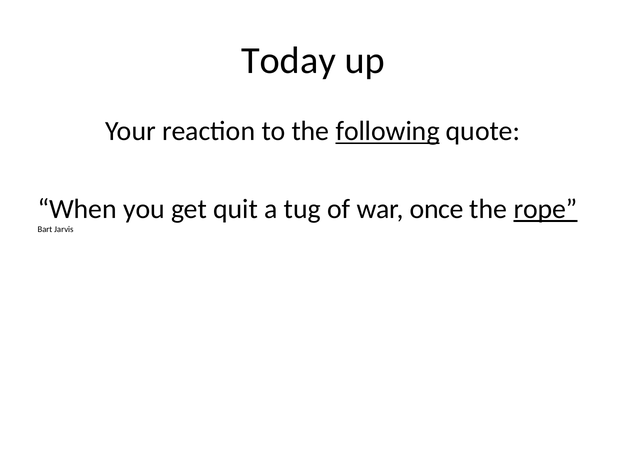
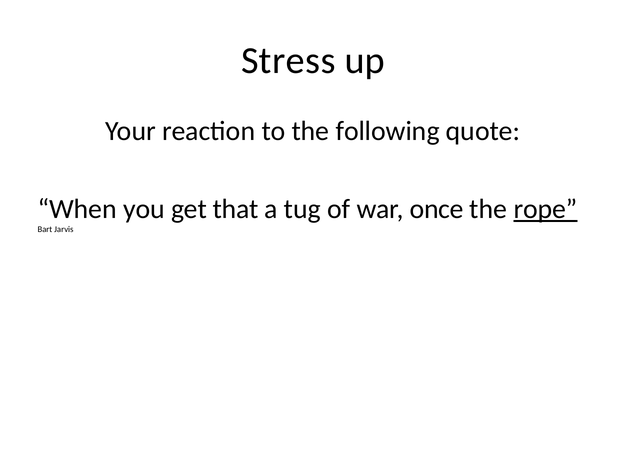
Today: Today -> Stress
following underline: present -> none
quit: quit -> that
